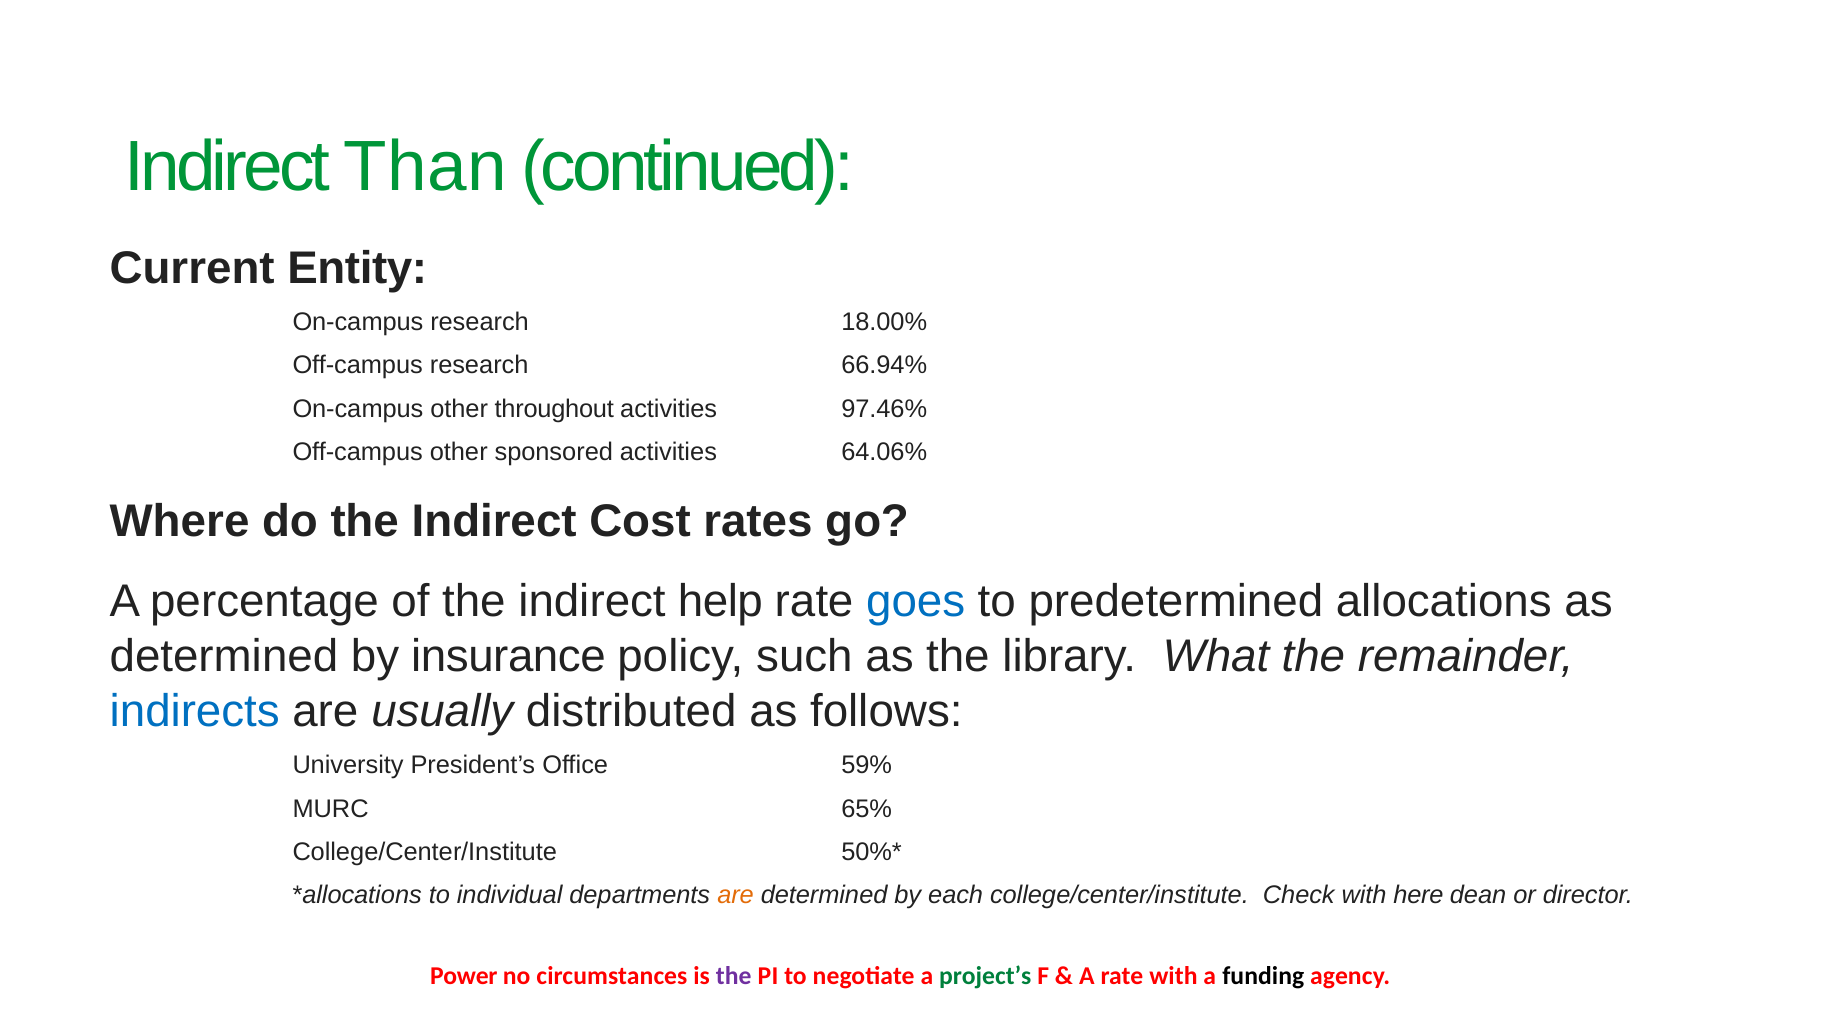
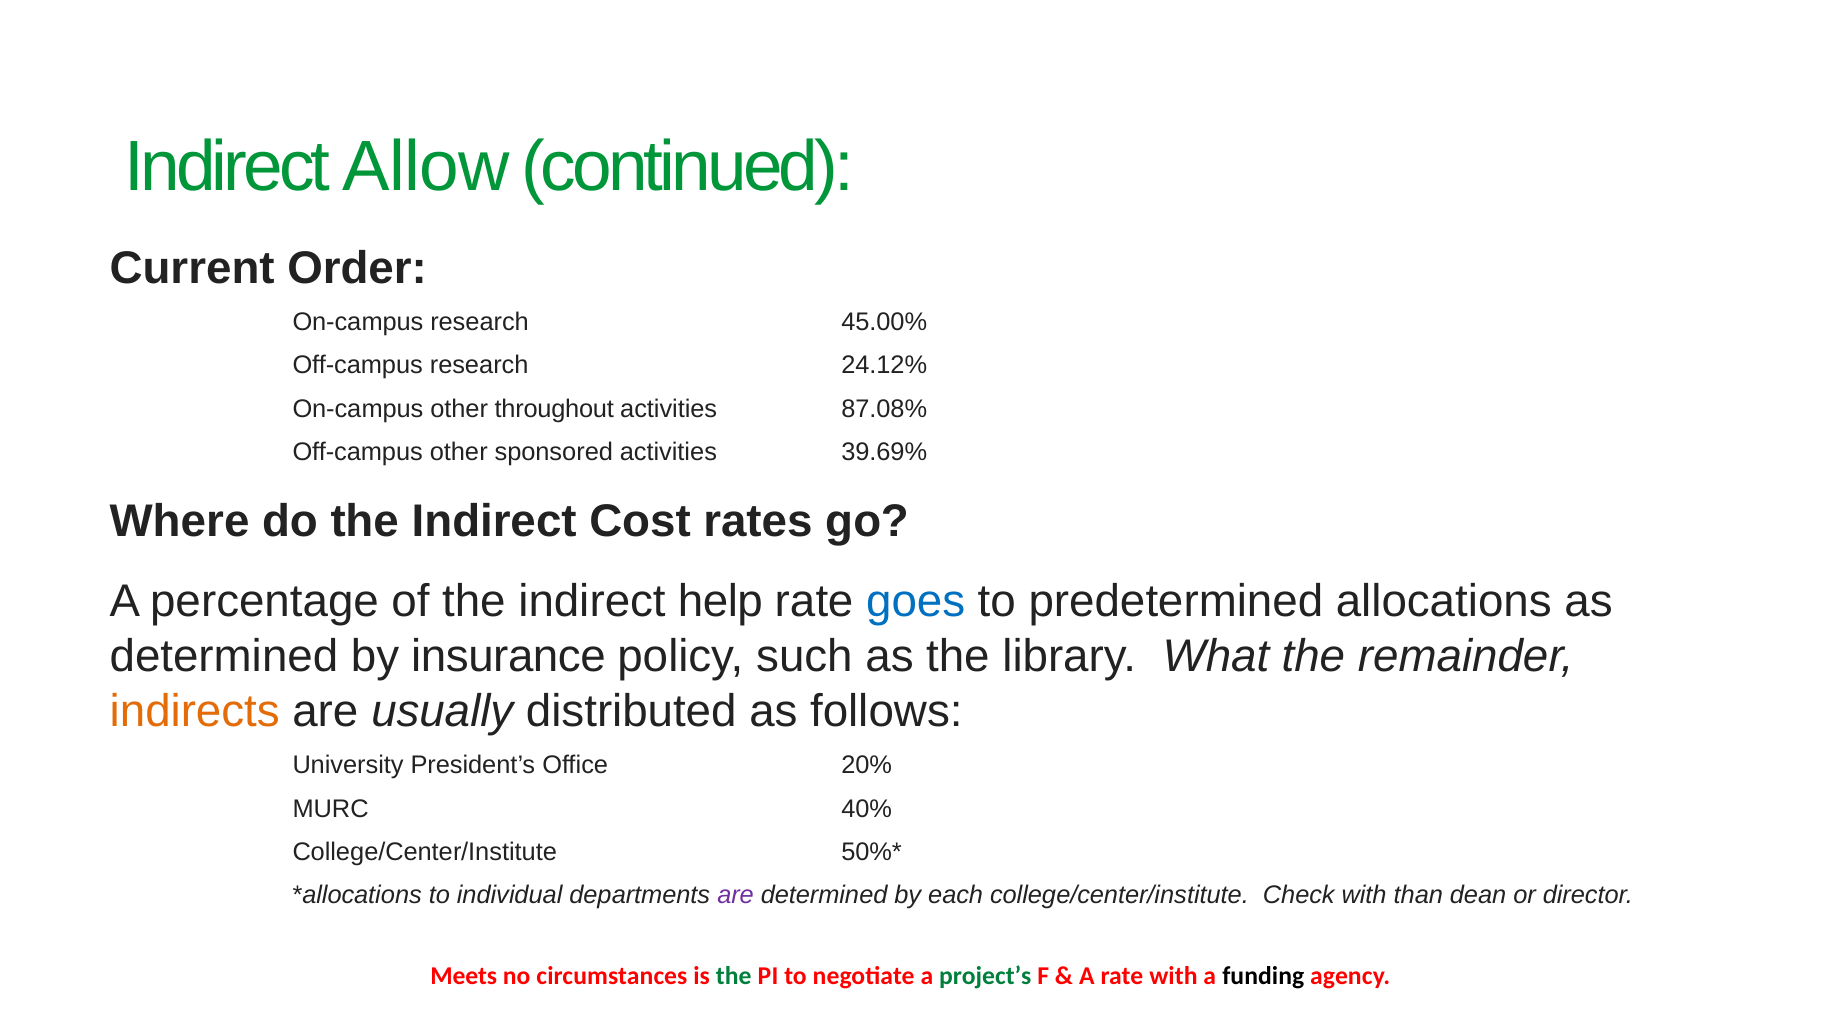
Than: Than -> Allow
Entity: Entity -> Order
18.00%: 18.00% -> 45.00%
66.94%: 66.94% -> 24.12%
97.46%: 97.46% -> 87.08%
64.06%: 64.06% -> 39.69%
indirects colour: blue -> orange
59%: 59% -> 20%
65%: 65% -> 40%
are at (736, 895) colour: orange -> purple
here: here -> than
Power: Power -> Meets
the at (734, 976) colour: purple -> green
